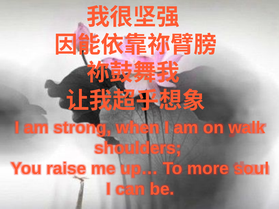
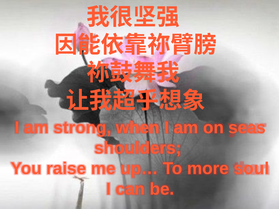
walk: walk -> seas
